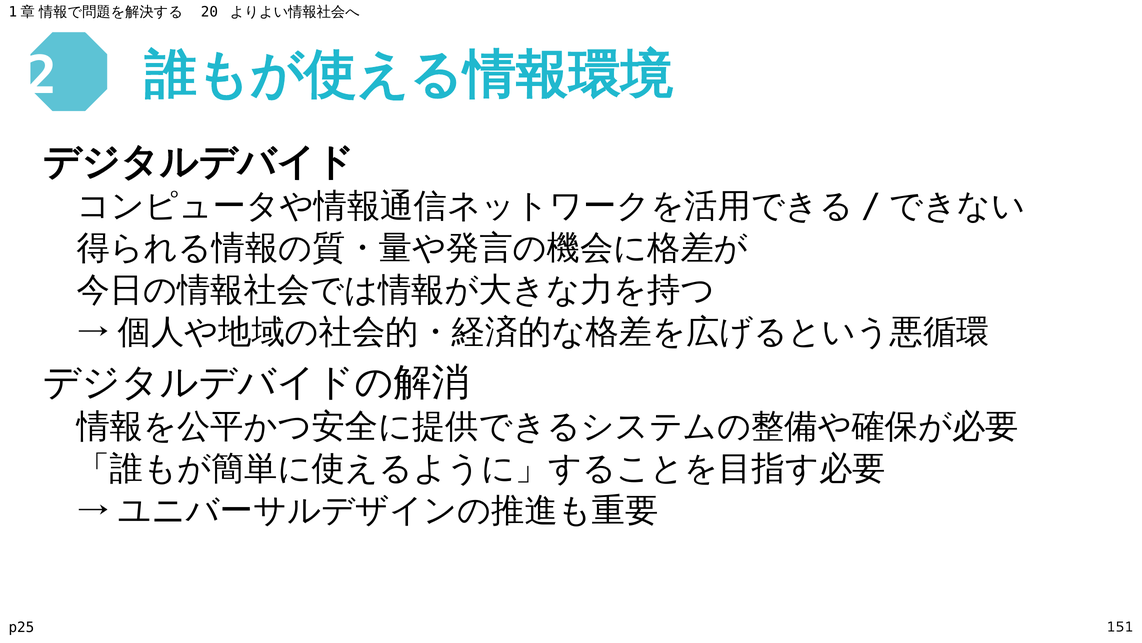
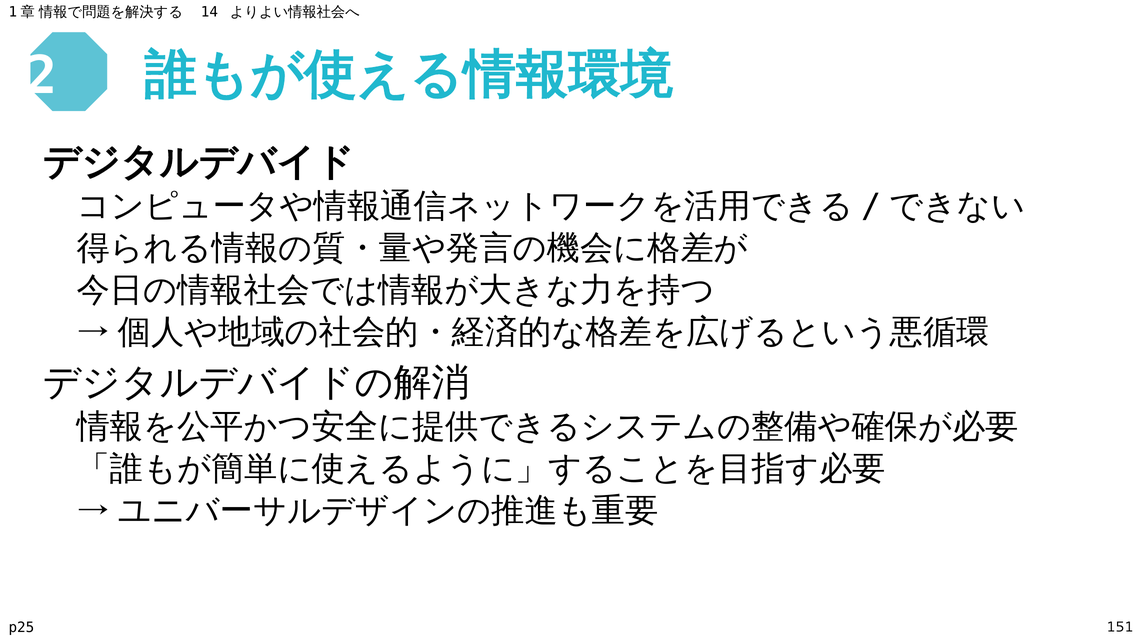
20: 20 -> 14
